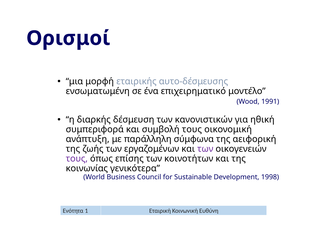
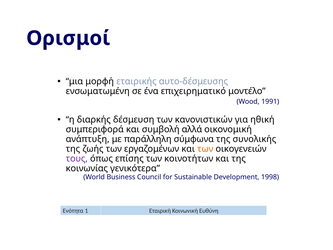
συμβολή τους: τους -> αλλά
αειφορική: αειφορική -> συνολικής
των at (205, 149) colour: purple -> orange
